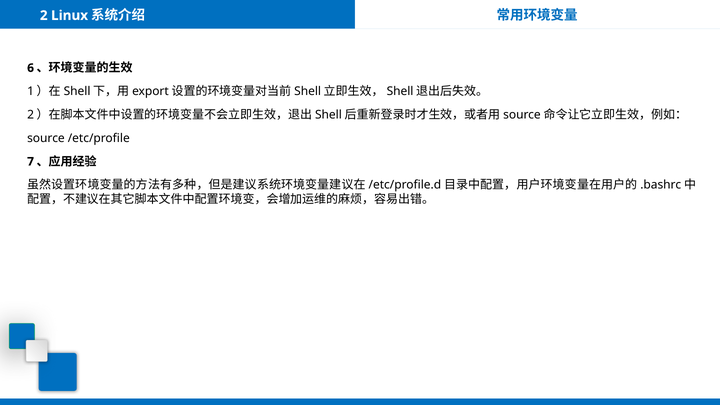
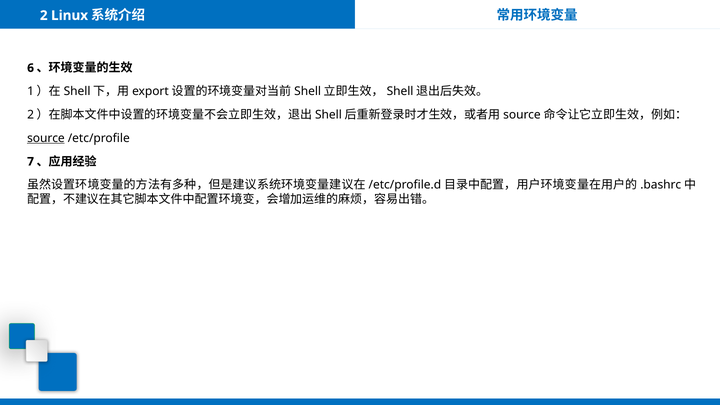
source underline: none -> present
